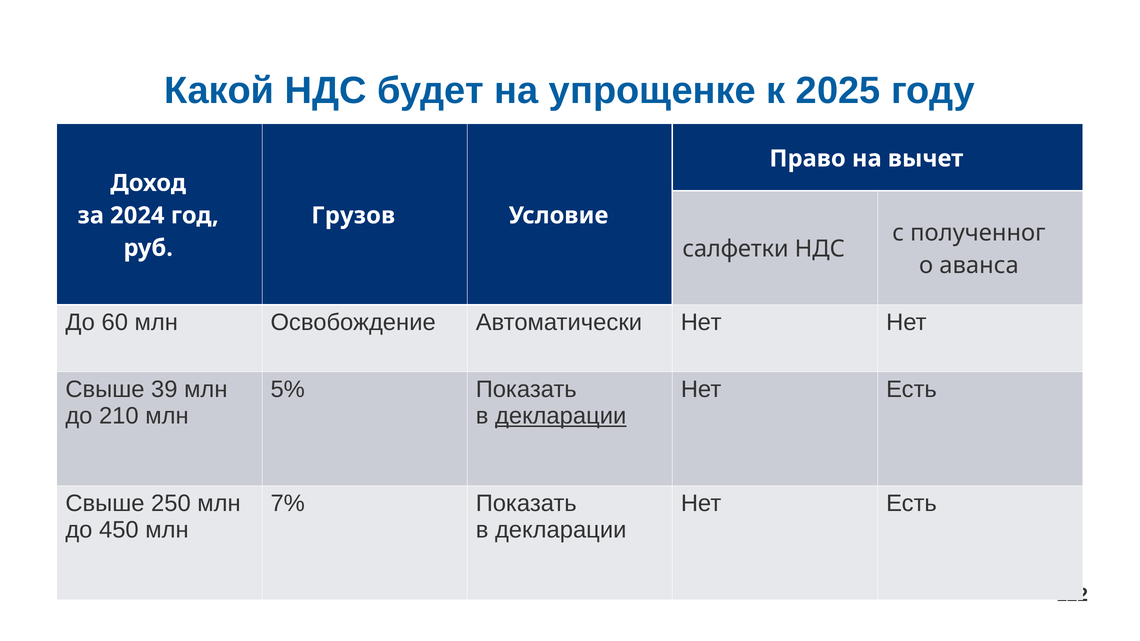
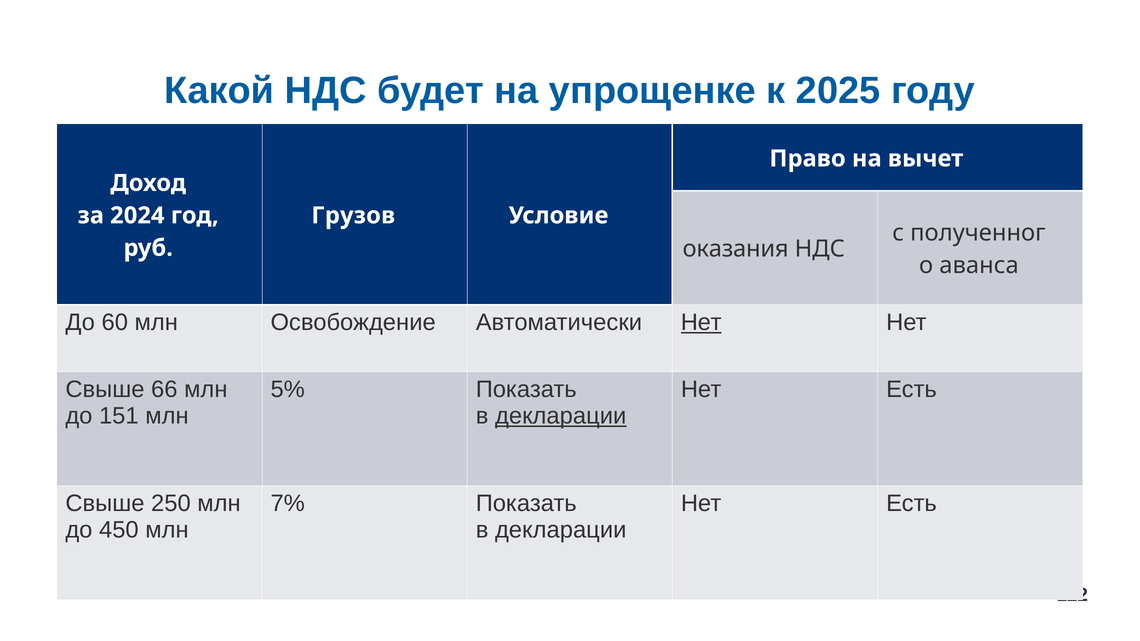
салфетки: салфетки -> оказания
Нет at (701, 323) underline: none -> present
39: 39 -> 66
210: 210 -> 151
